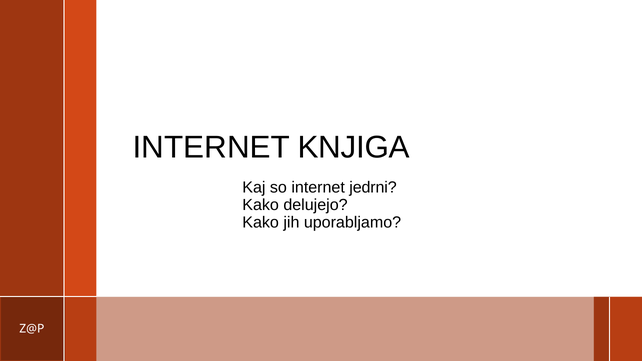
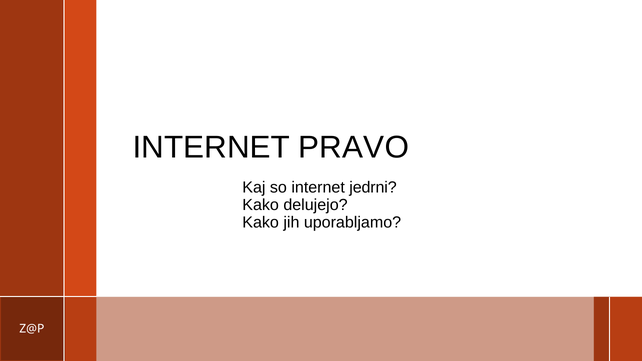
KNJIGA: KNJIGA -> PRAVO
